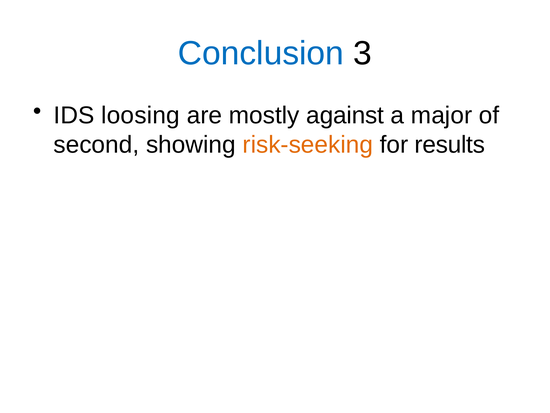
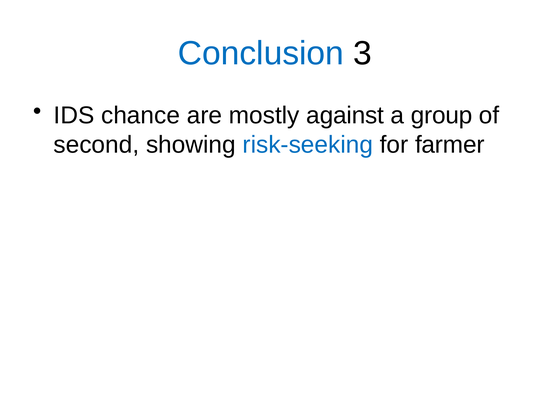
loosing: loosing -> chance
major: major -> group
risk-seeking colour: orange -> blue
results: results -> farmer
